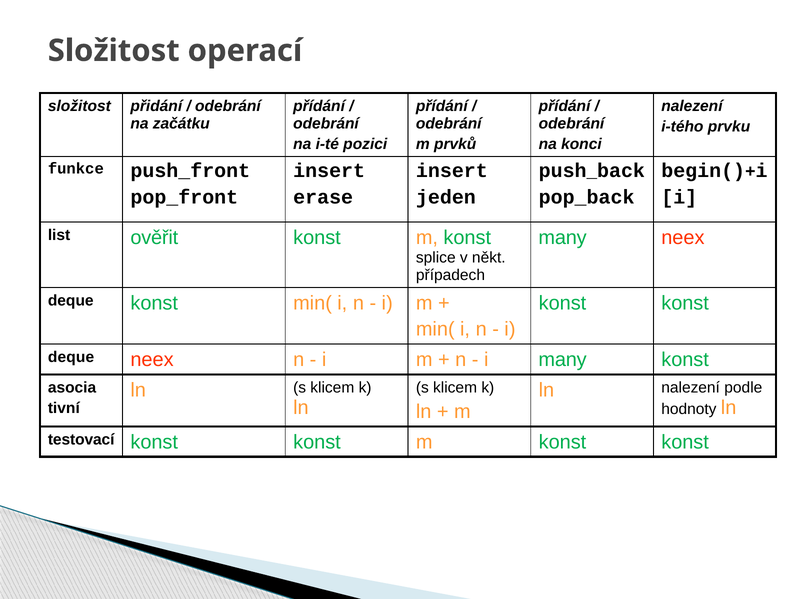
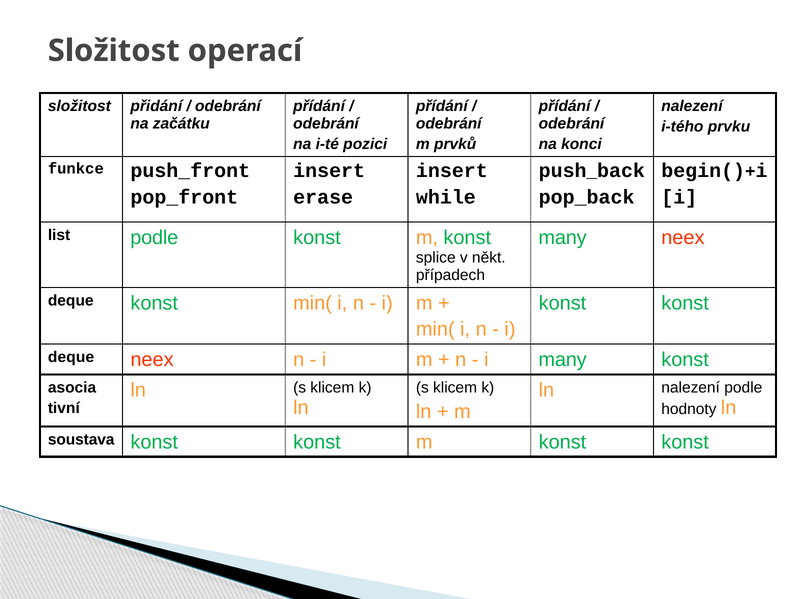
jeden: jeden -> while
list ověřit: ověřit -> podle
testovací: testovací -> soustava
